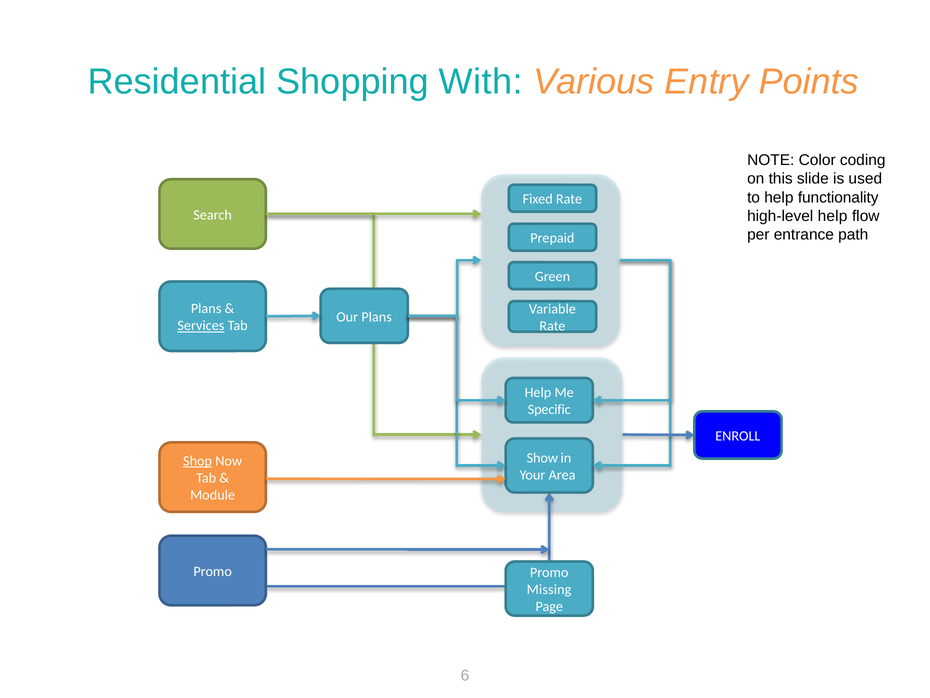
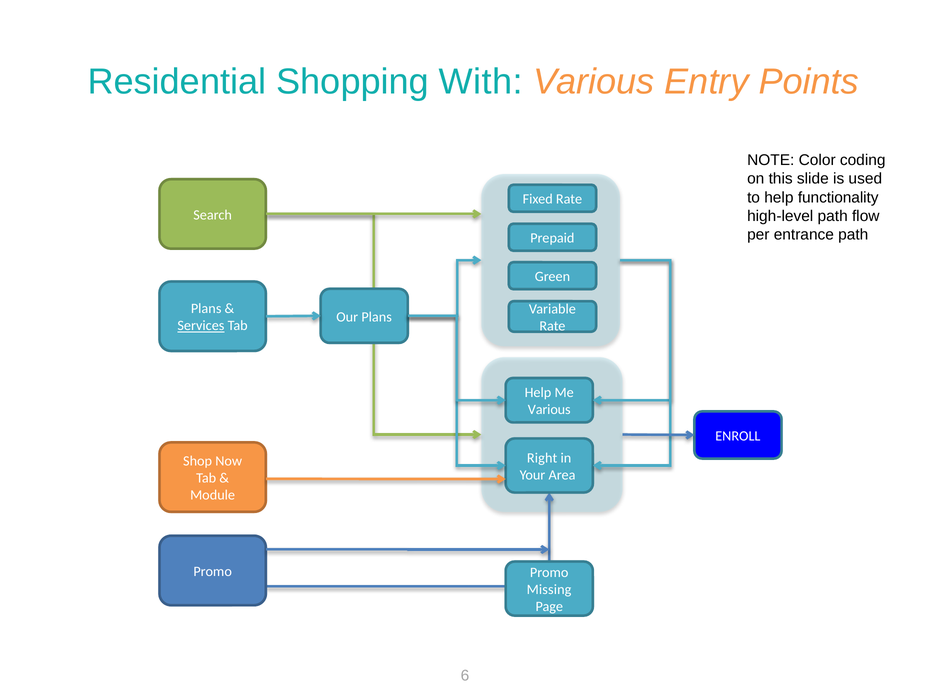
high-level help: help -> path
Specific at (549, 409): Specific -> Various
Show: Show -> Right
Shop underline: present -> none
